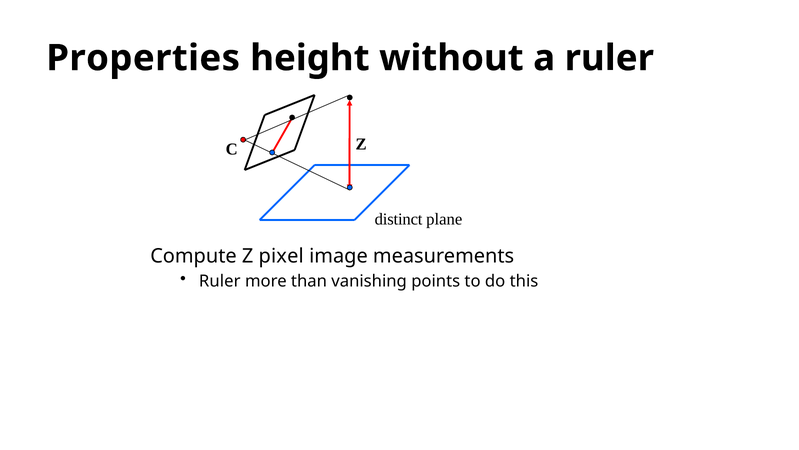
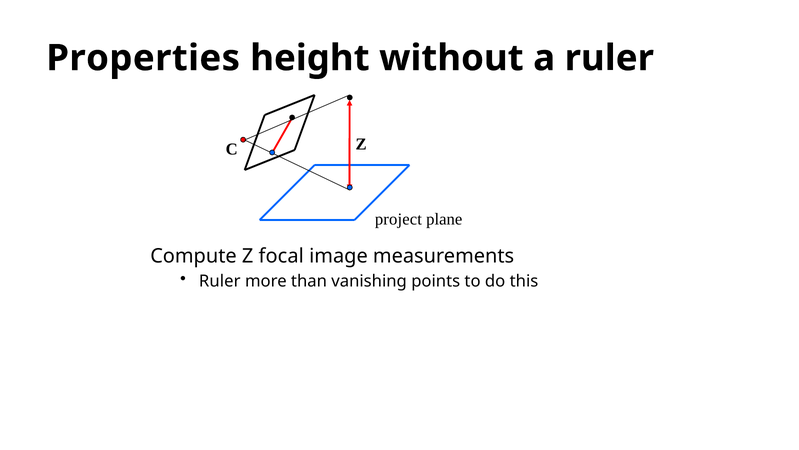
distinct: distinct -> project
pixel: pixel -> focal
